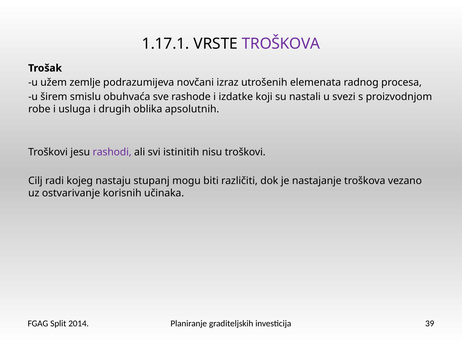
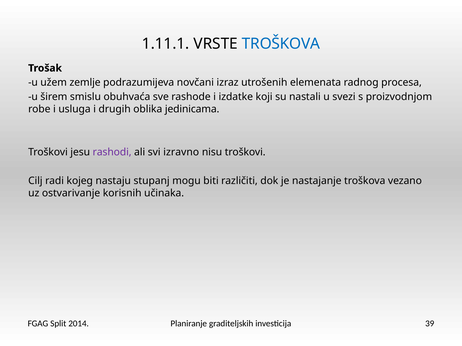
1.17.1: 1.17.1 -> 1.11.1
TROŠKOVA at (281, 44) colour: purple -> blue
apsolutnih: apsolutnih -> jedinicama
istinitih: istinitih -> izravno
